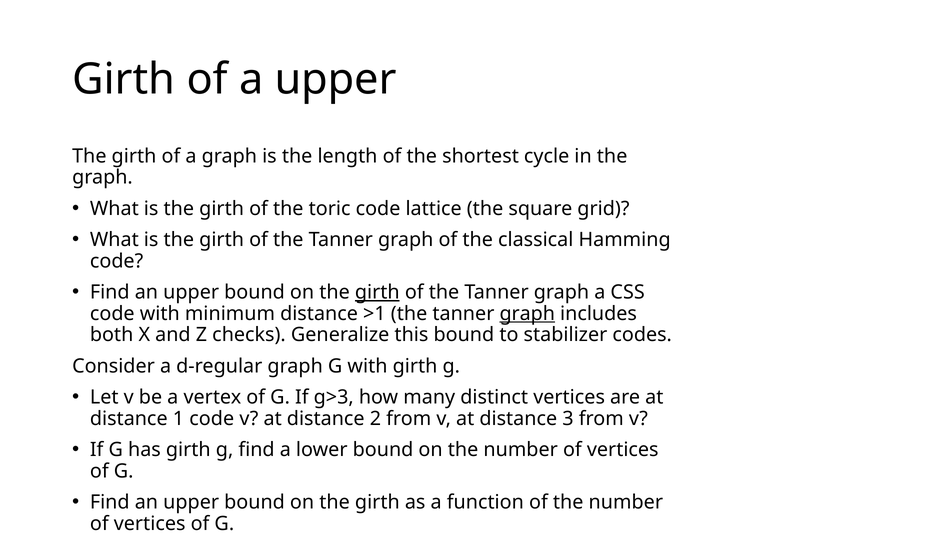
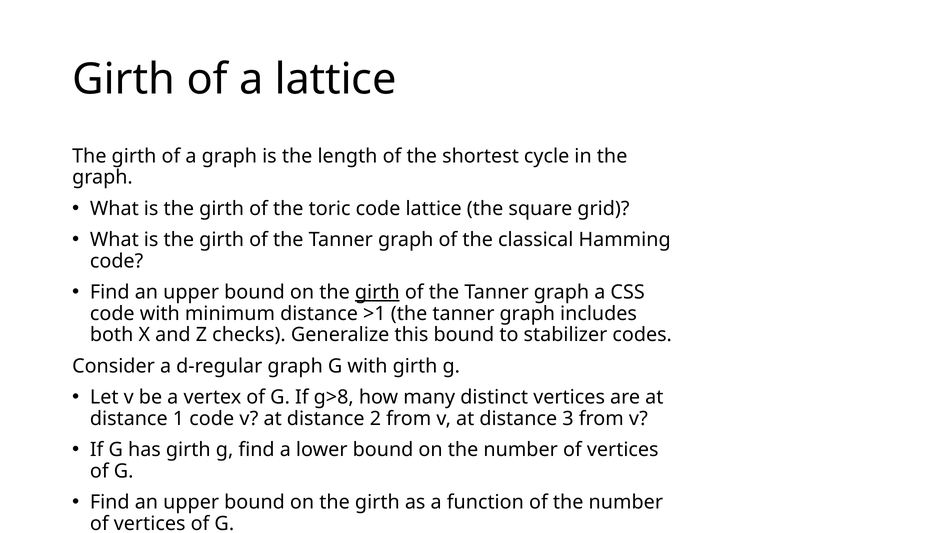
a upper: upper -> lattice
graph at (527, 313) underline: present -> none
g>3: g>3 -> g>8
